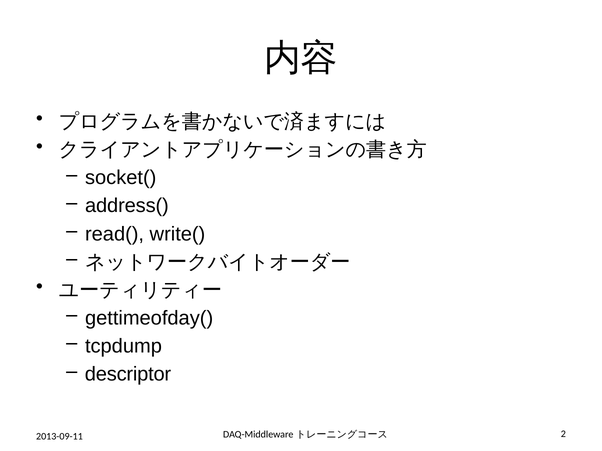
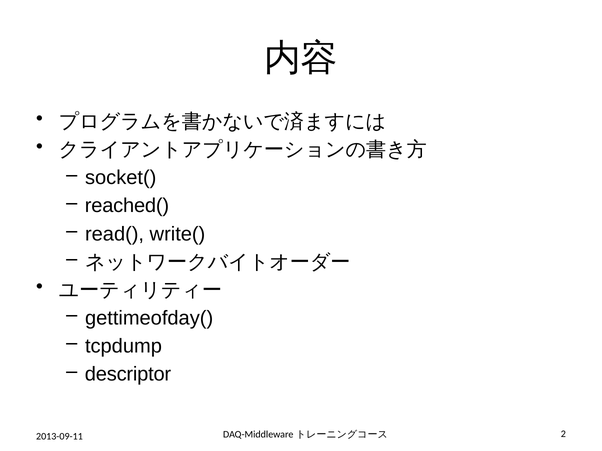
address(: address( -> reached(
